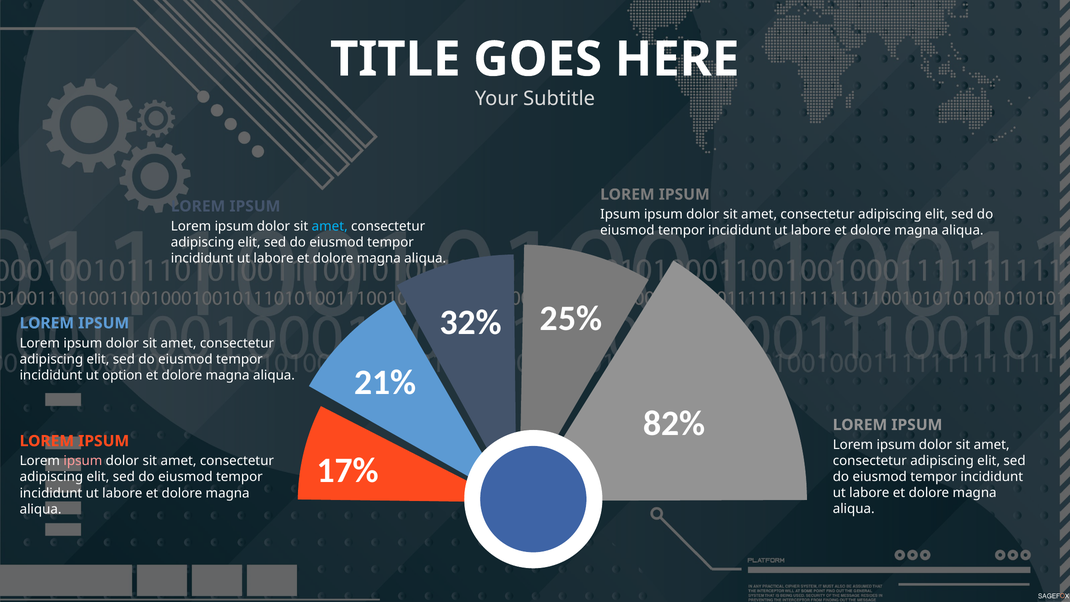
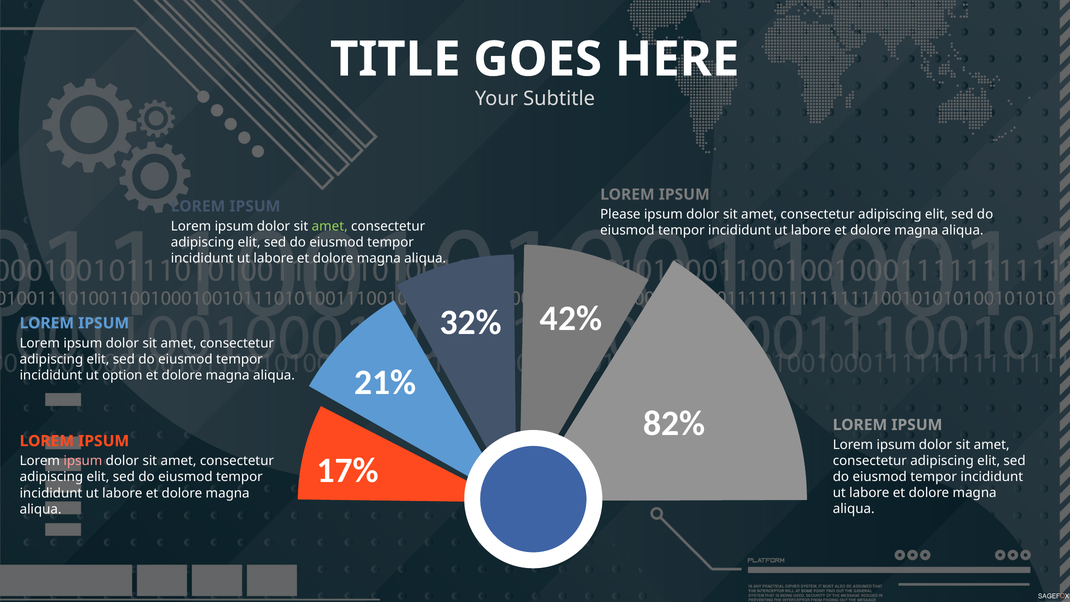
Ipsum at (620, 214): Ipsum -> Please
amet at (330, 226) colour: light blue -> light green
25%: 25% -> 42%
